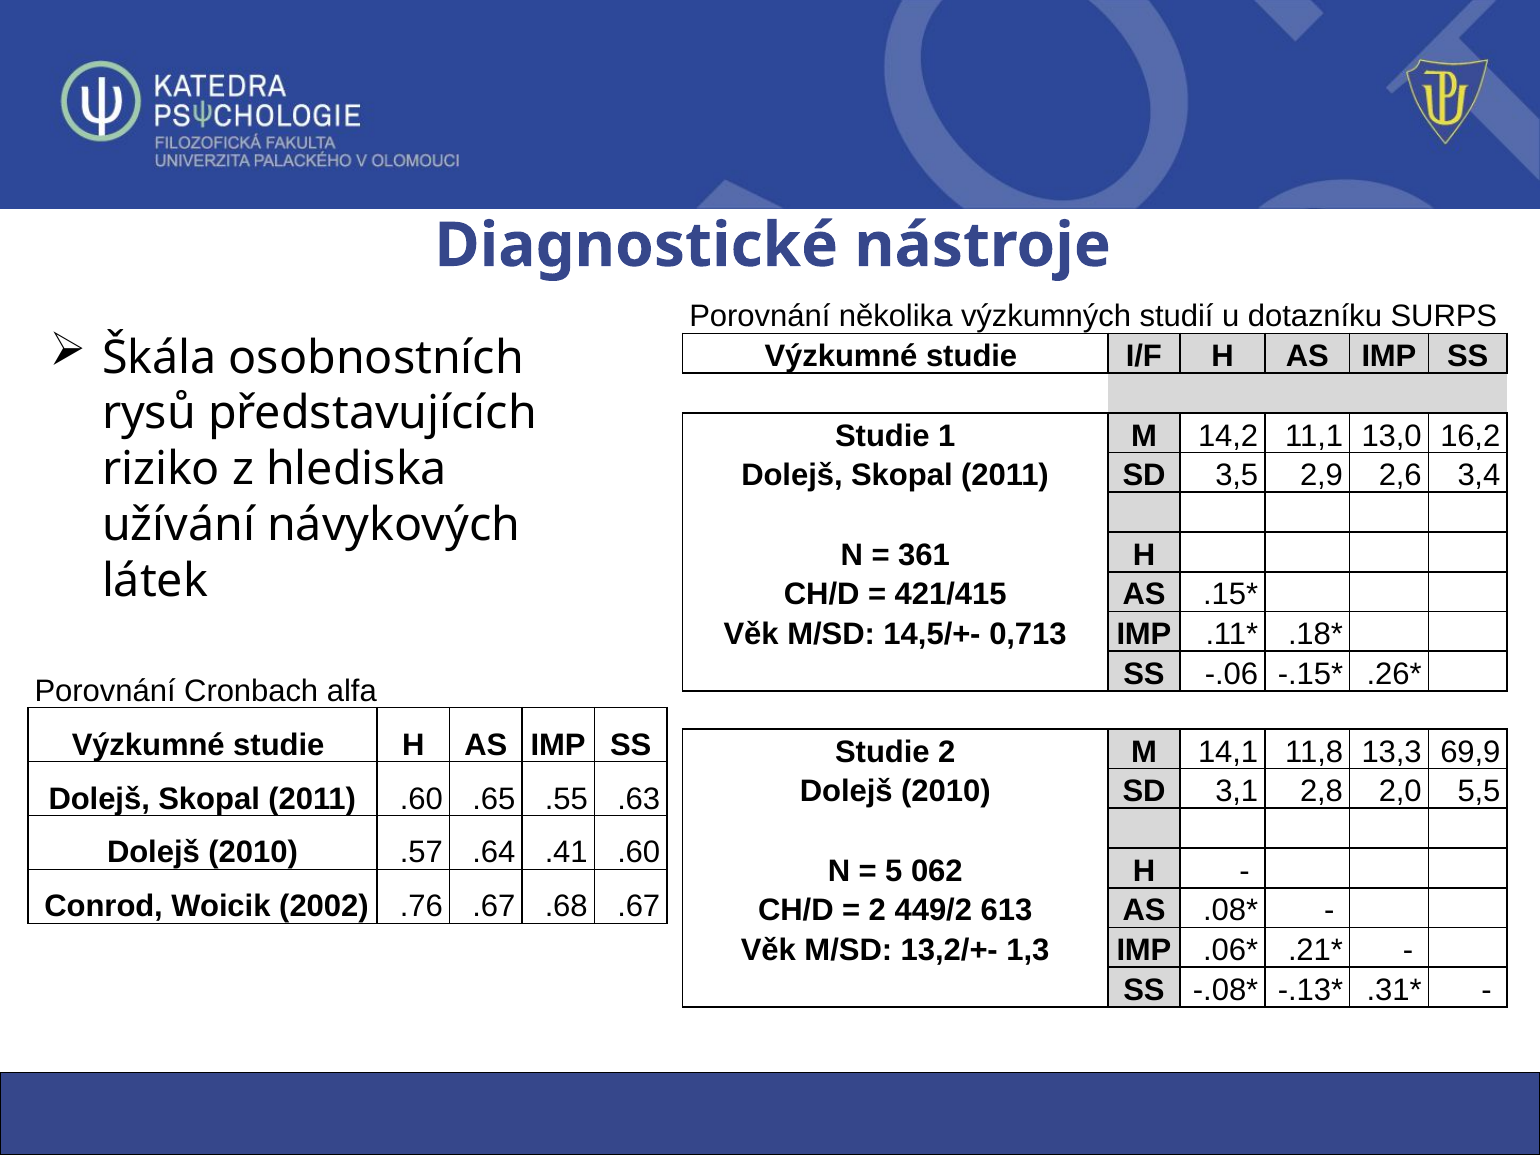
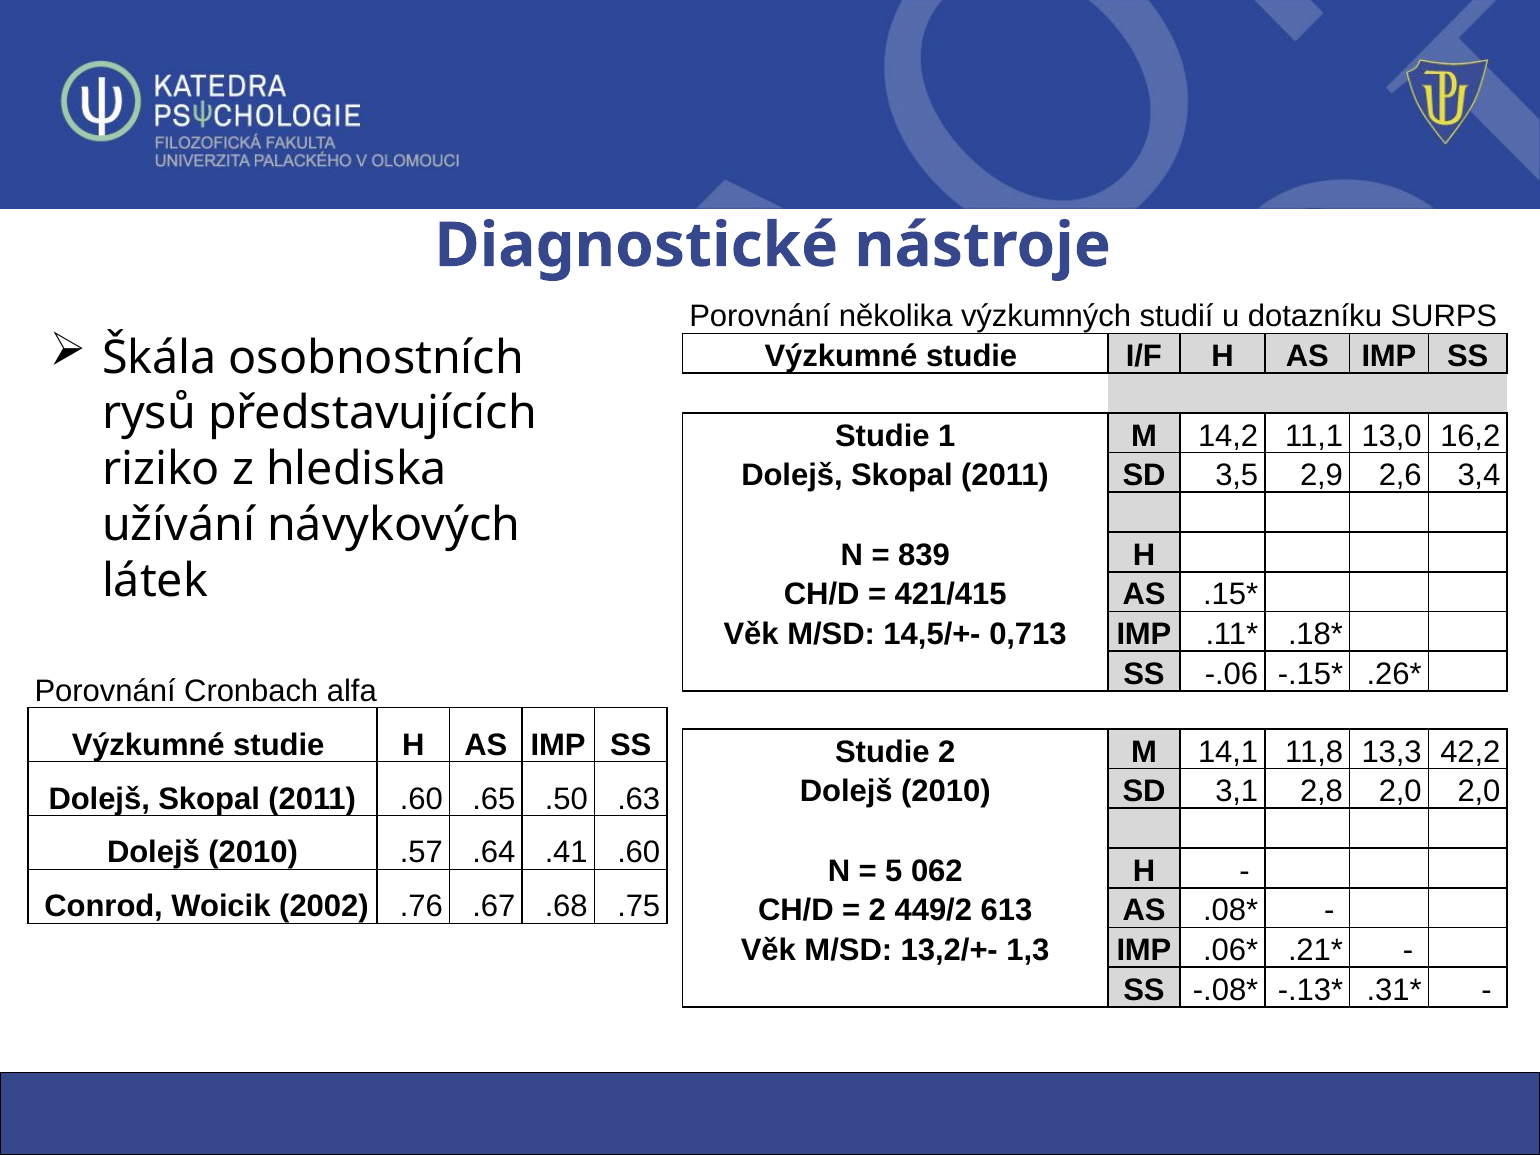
361: 361 -> 839
69,9: 69,9 -> 42,2
2,0 5,5: 5,5 -> 2,0
.55: .55 -> .50
.68 .67: .67 -> .75
